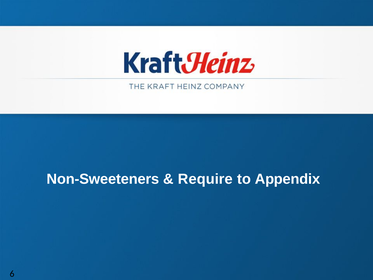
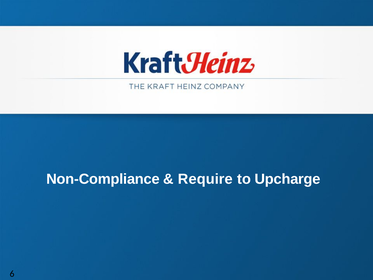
Non-Sweeteners: Non-Sweeteners -> Non-Compliance
Appendix: Appendix -> Upcharge
